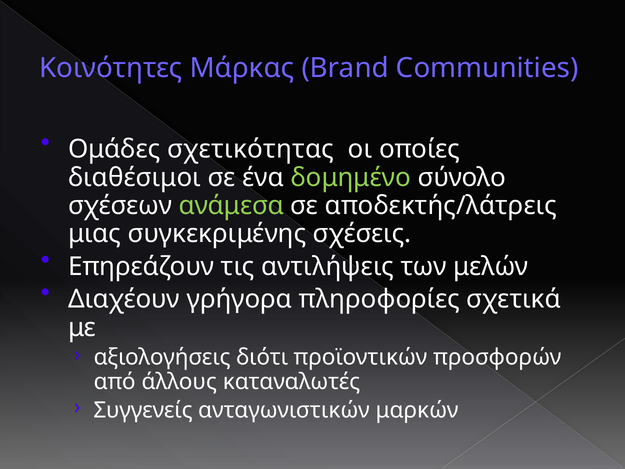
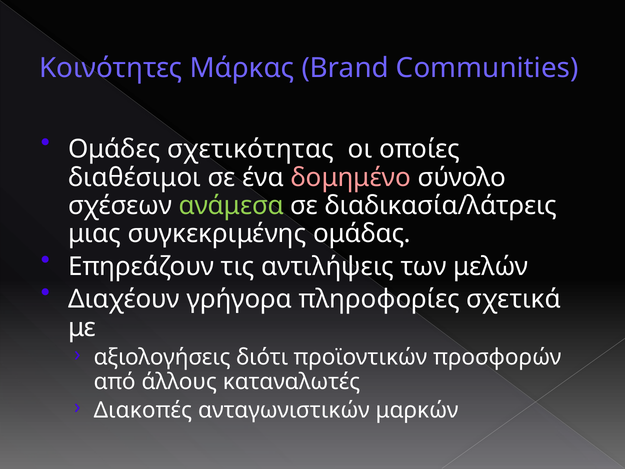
δομημένο colour: light green -> pink
αποδεκτής/λάτρεις: αποδεκτής/λάτρεις -> διαδικασία/λάτρεις
σχέσεις: σχέσεις -> ομάδας
Συγγενείς: Συγγενείς -> Διακοπές
